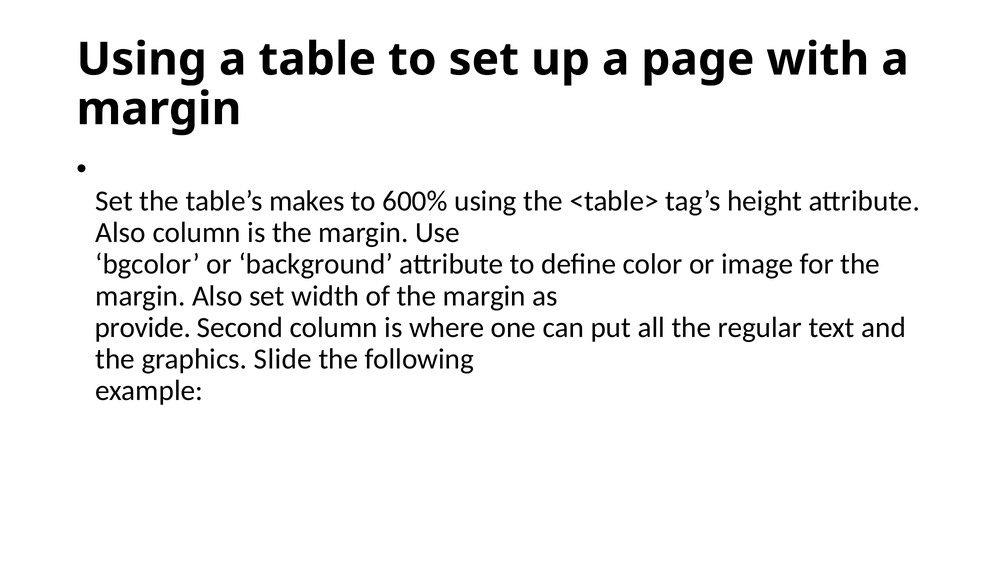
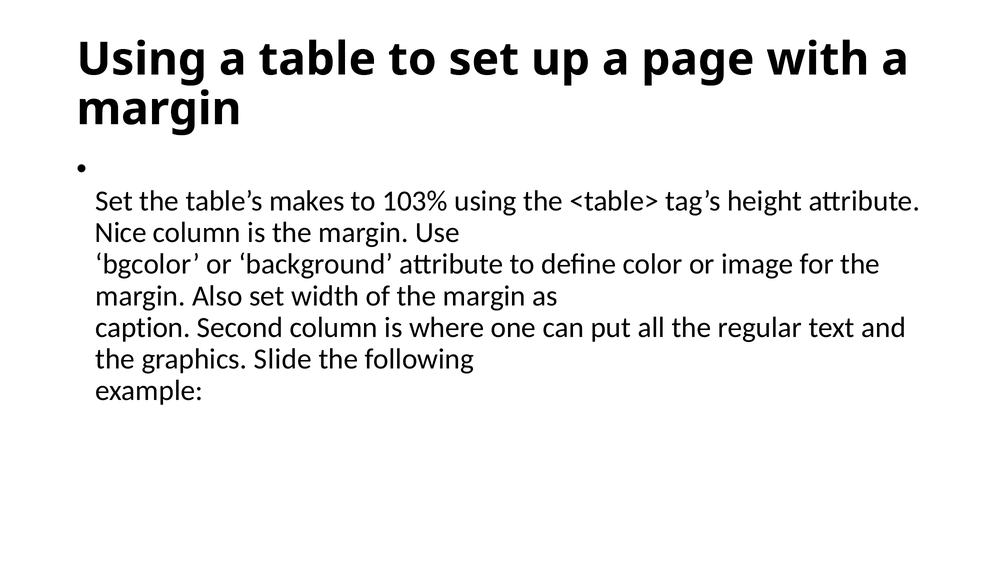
600%: 600% -> 103%
Also at (121, 233): Also -> Nice
provide: provide -> caption
